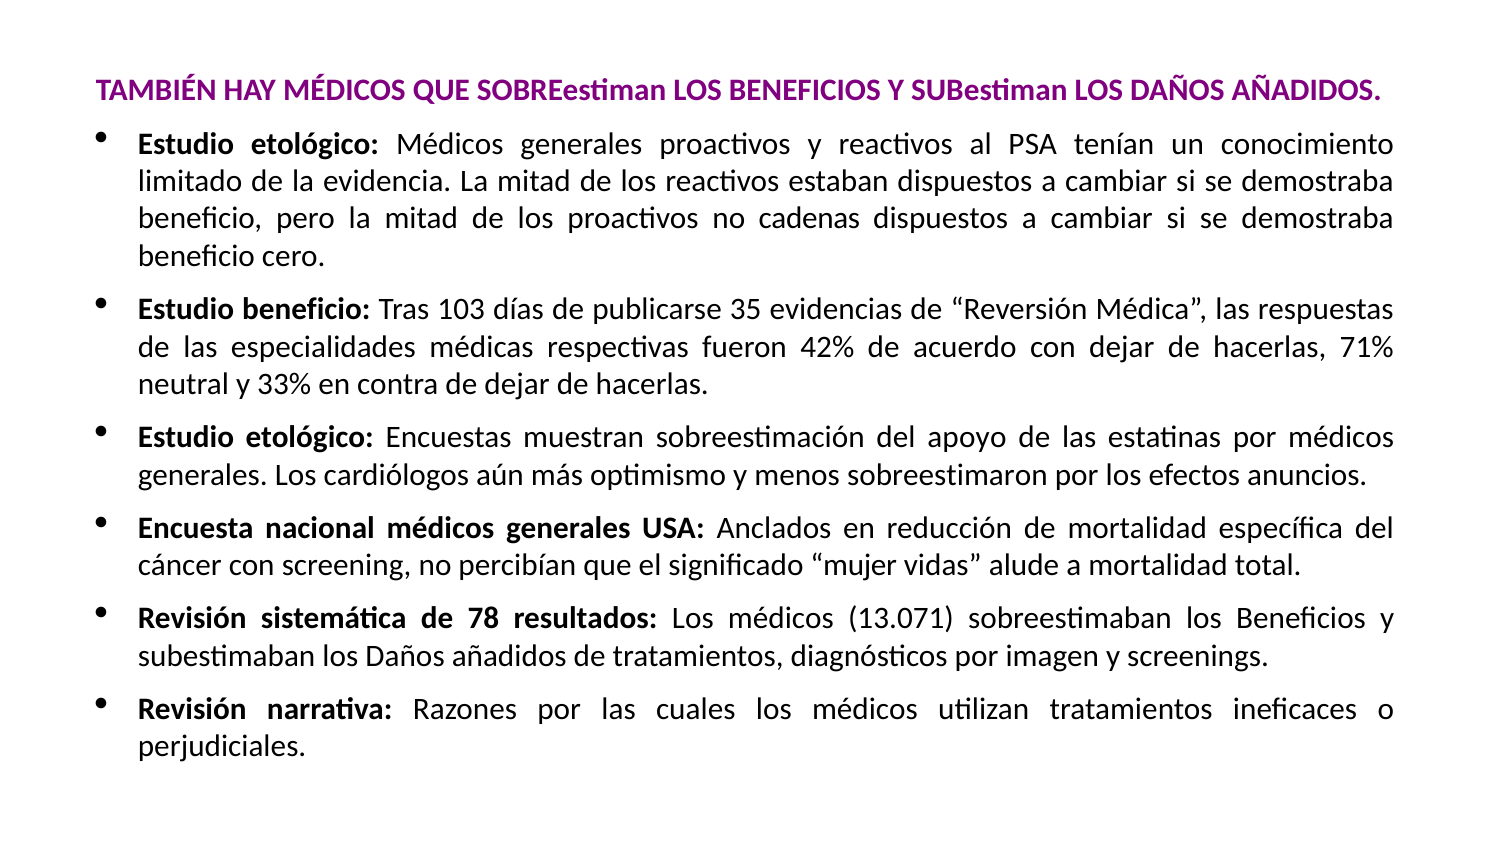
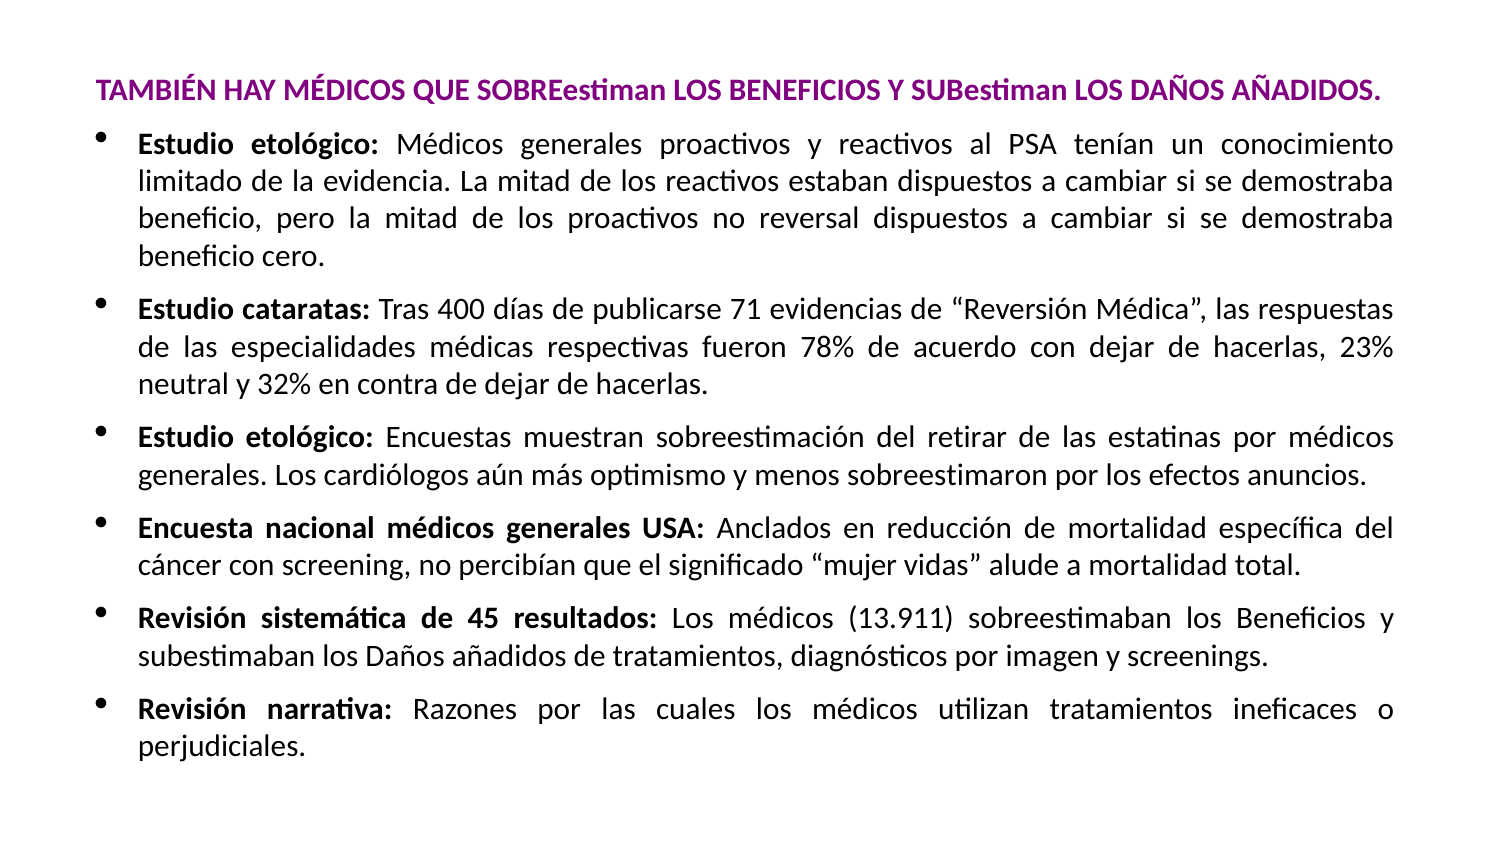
cadenas: cadenas -> reversal
Estudio beneficio: beneficio -> cataratas
103: 103 -> 400
35: 35 -> 71
42%: 42% -> 78%
71%: 71% -> 23%
33%: 33% -> 32%
apoyo: apoyo -> retirar
78: 78 -> 45
13.071: 13.071 -> 13.911
